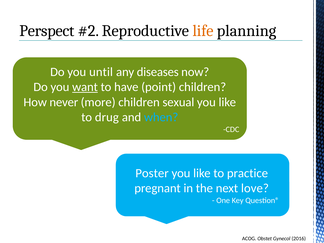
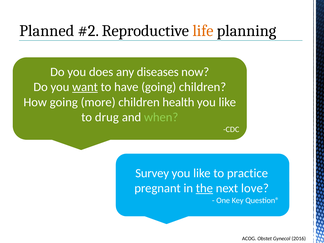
Perspect: Perspect -> Planned
until: until -> does
have point: point -> going
How never: never -> going
sexual: sexual -> health
when colour: light blue -> light green
Poster: Poster -> Survey
the underline: none -> present
